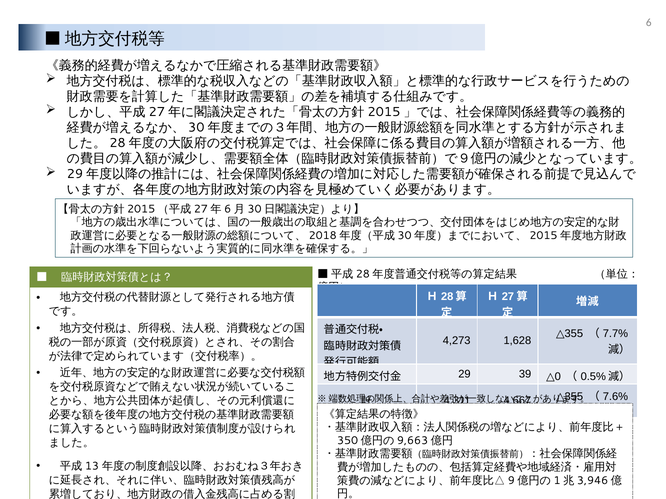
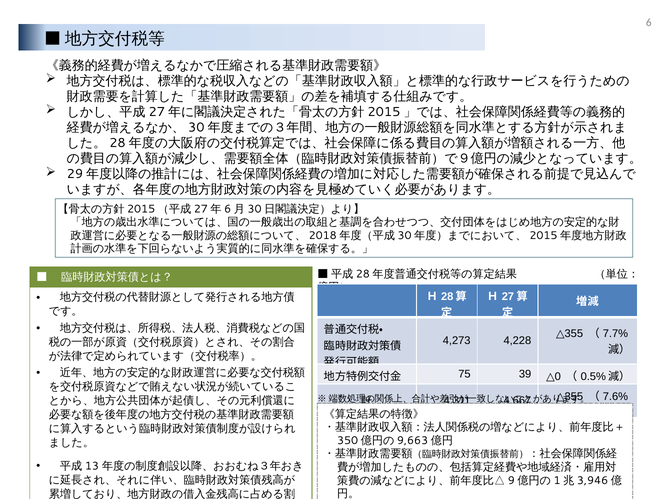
1,628: 1,628 -> 4,228
29: 29 -> 75
